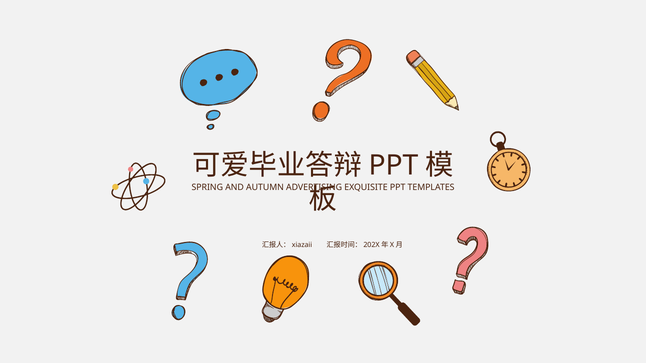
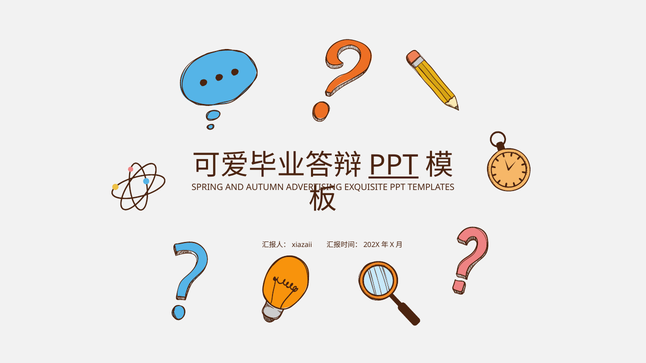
PPT at (394, 165) underline: none -> present
